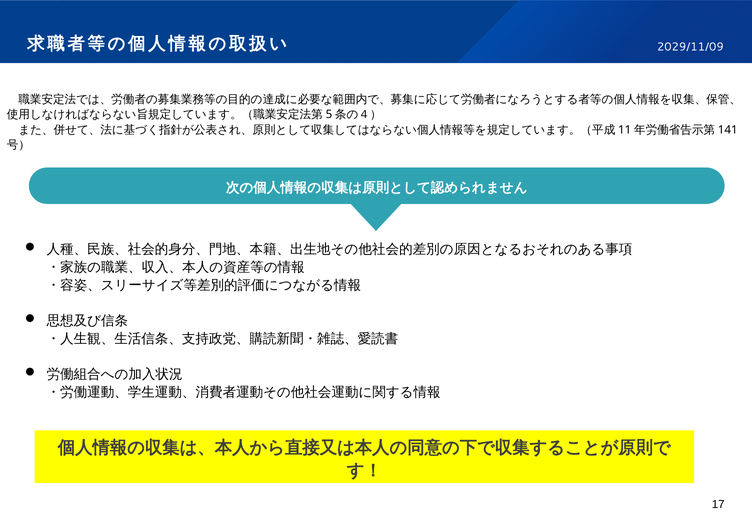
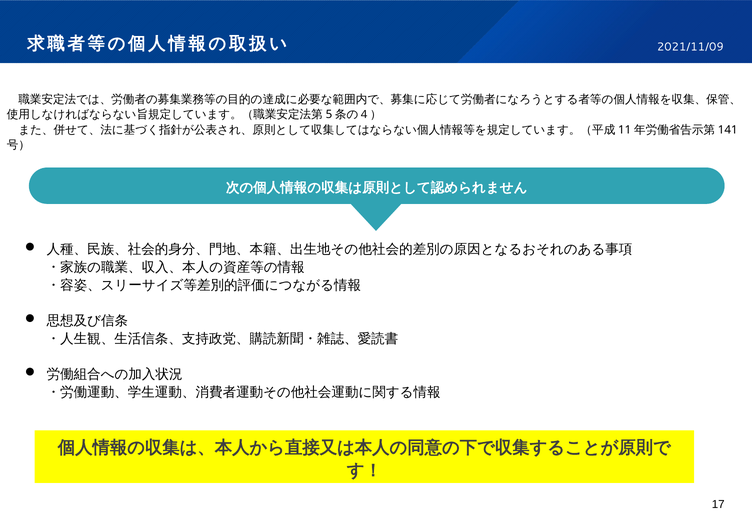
2029/11/09: 2029/11/09 -> 2021/11/09
